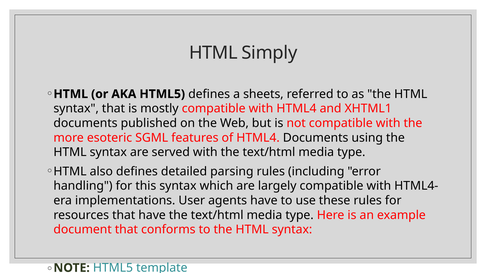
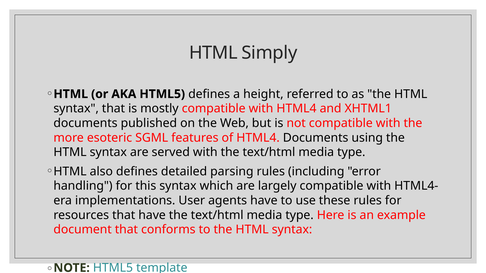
sheets: sheets -> height
